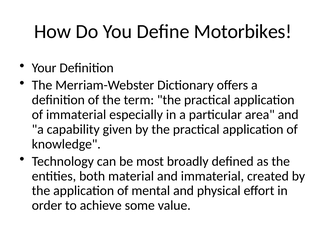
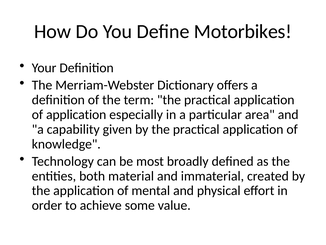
of immaterial: immaterial -> application
